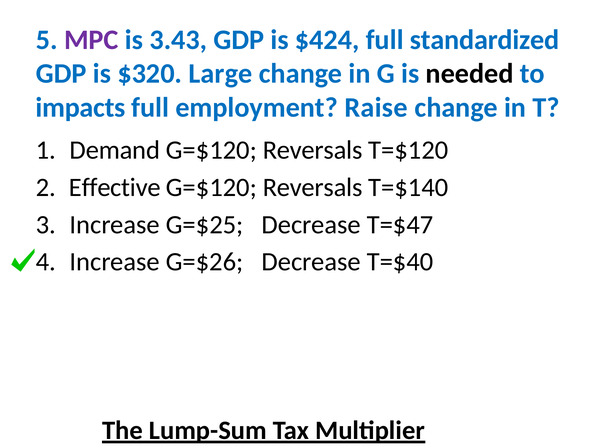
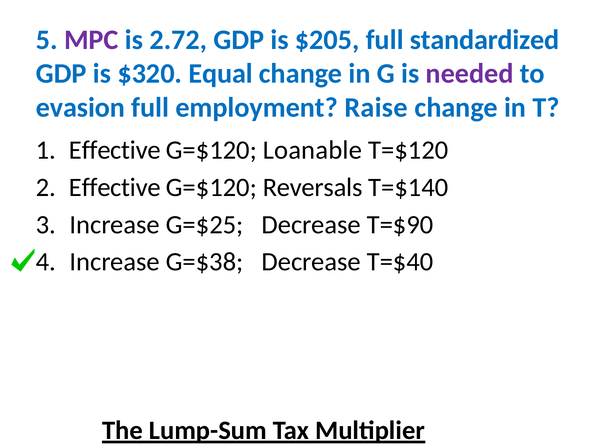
3.43: 3.43 -> 2.72
$424: $424 -> $205
Large: Large -> Equal
needed colour: black -> purple
impacts: impacts -> evasion
Demand at (115, 150): Demand -> Effective
Reversals at (313, 150): Reversals -> Loanable
T=$47: T=$47 -> T=$90
G=$26: G=$26 -> G=$38
